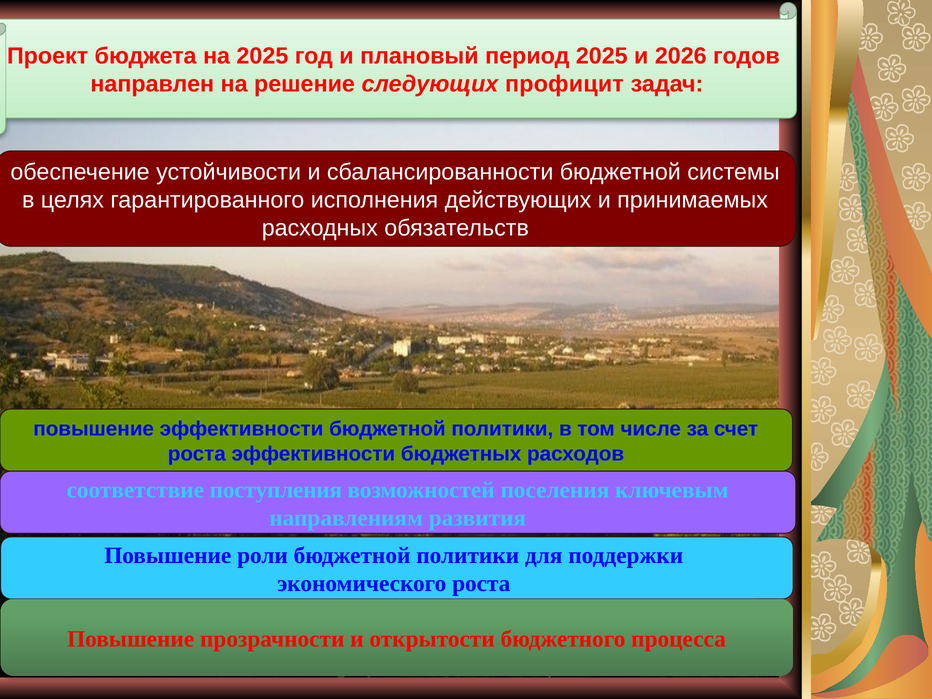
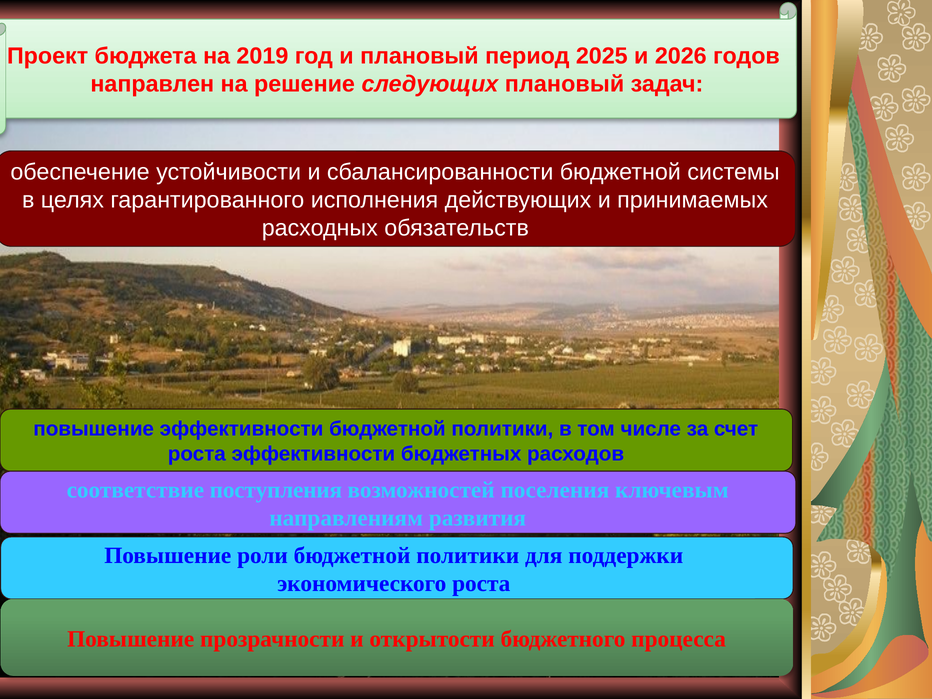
на 2025: 2025 -> 2019
следующих профицит: профицит -> плановый
